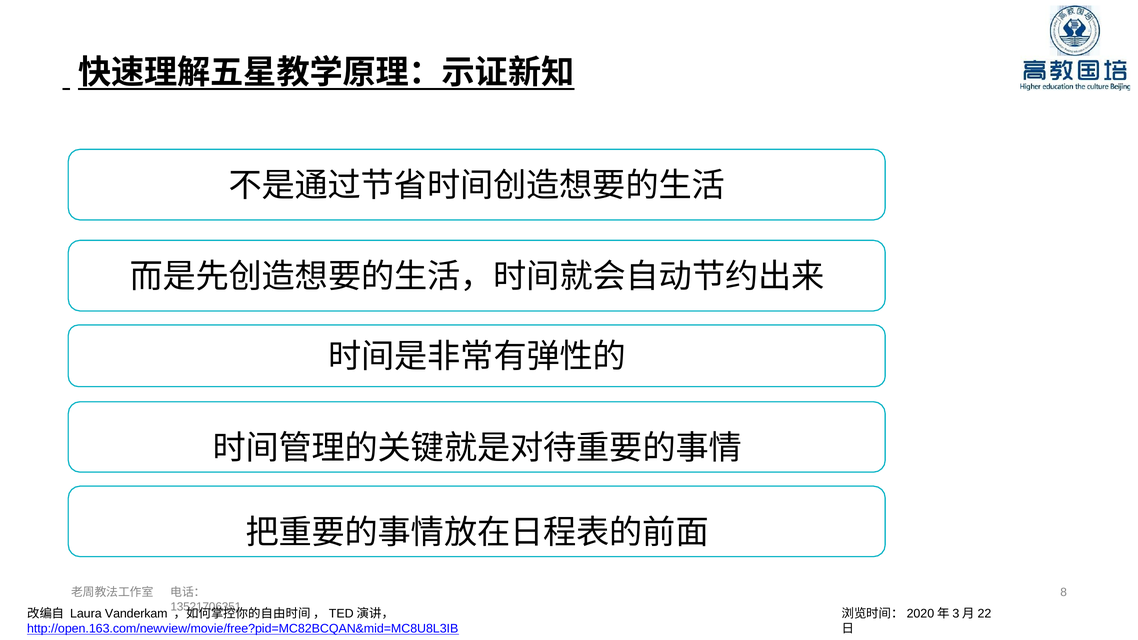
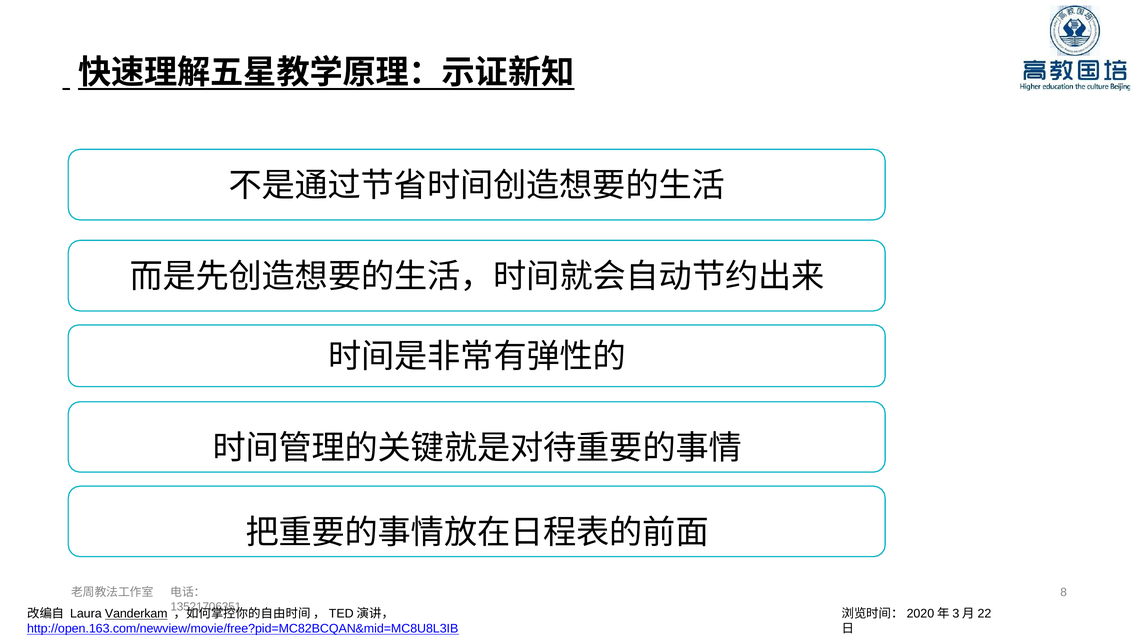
Vanderkam underline: none -> present
